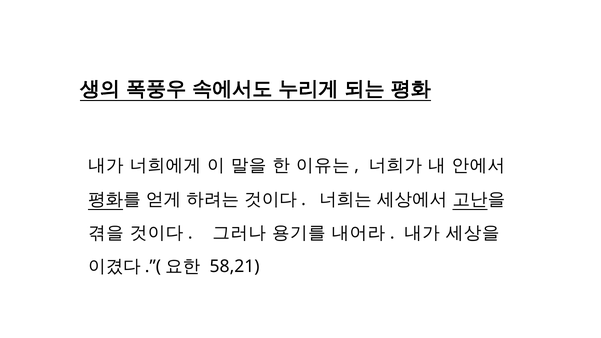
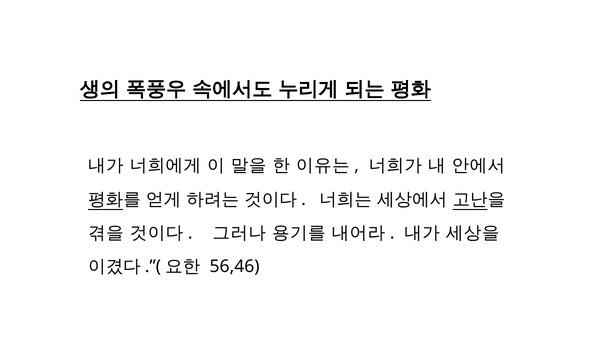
58,21: 58,21 -> 56,46
